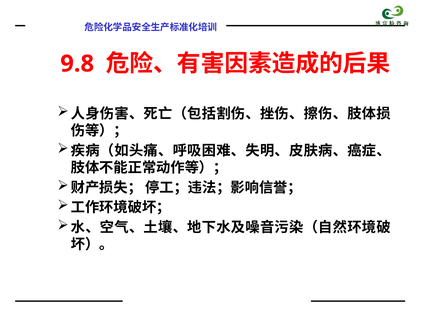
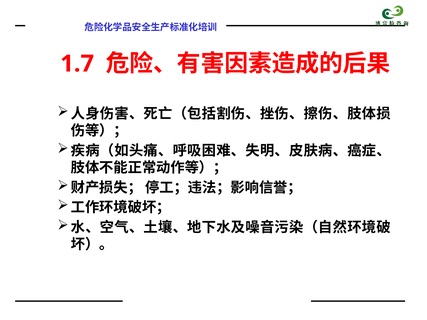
9.8: 9.8 -> 1.7
